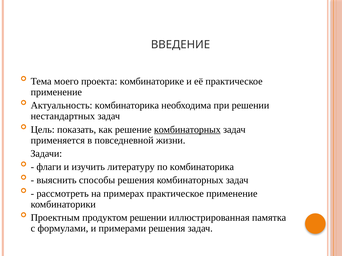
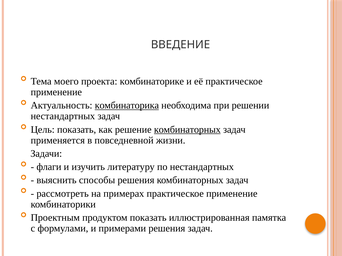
комбинаторика at (127, 106) underline: none -> present
по комбинаторика: комбинаторика -> нестандартных
продуктом решении: решении -> показать
